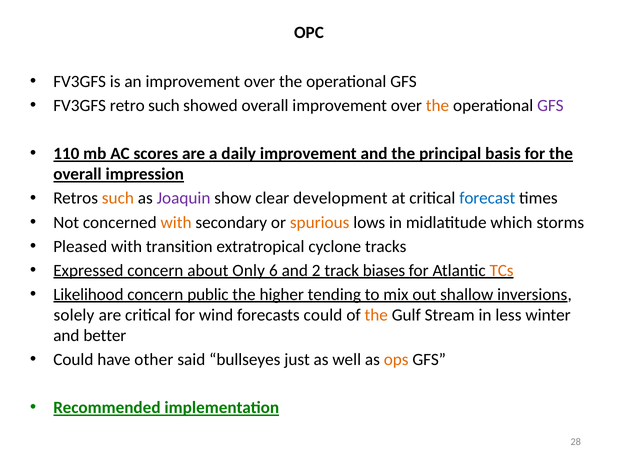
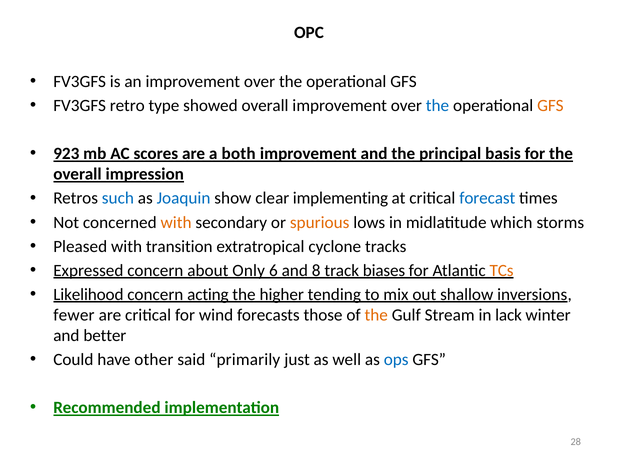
retro such: such -> type
the at (437, 106) colour: orange -> blue
GFS at (550, 106) colour: purple -> orange
110: 110 -> 923
daily: daily -> both
such at (118, 199) colour: orange -> blue
Joaquin colour: purple -> blue
development: development -> implementing
2: 2 -> 8
public: public -> acting
solely: solely -> fewer
forecasts could: could -> those
less: less -> lack
bullseyes: bullseyes -> primarily
ops colour: orange -> blue
